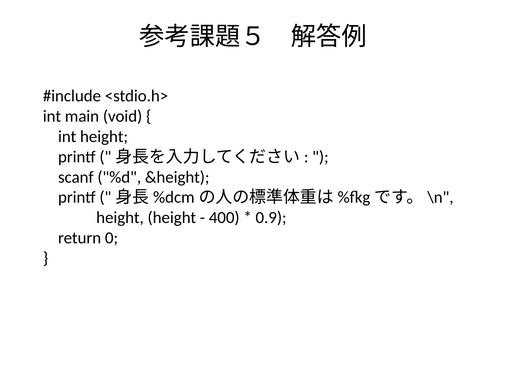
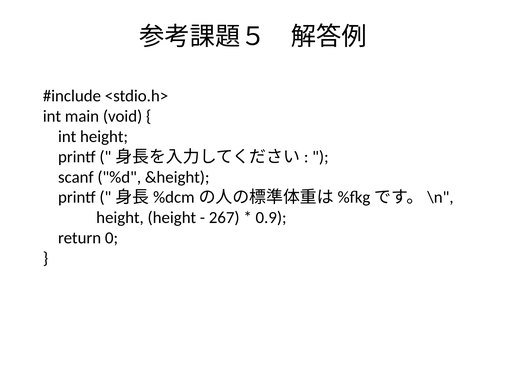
400: 400 -> 267
